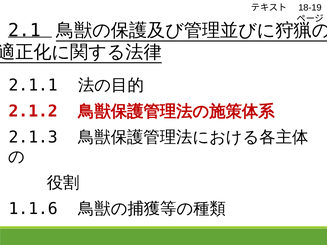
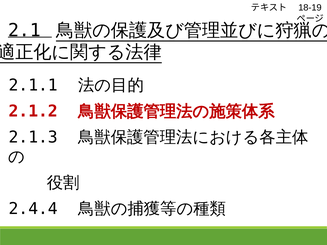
1.1.6: 1.1.6 -> 2.4.4
